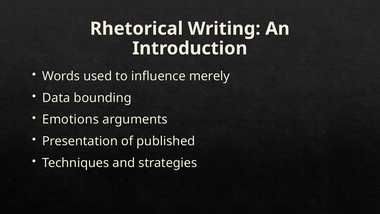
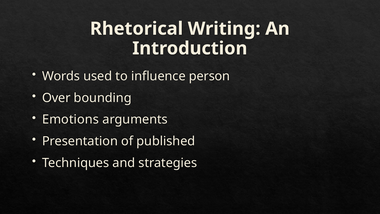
merely: merely -> person
Data: Data -> Over
